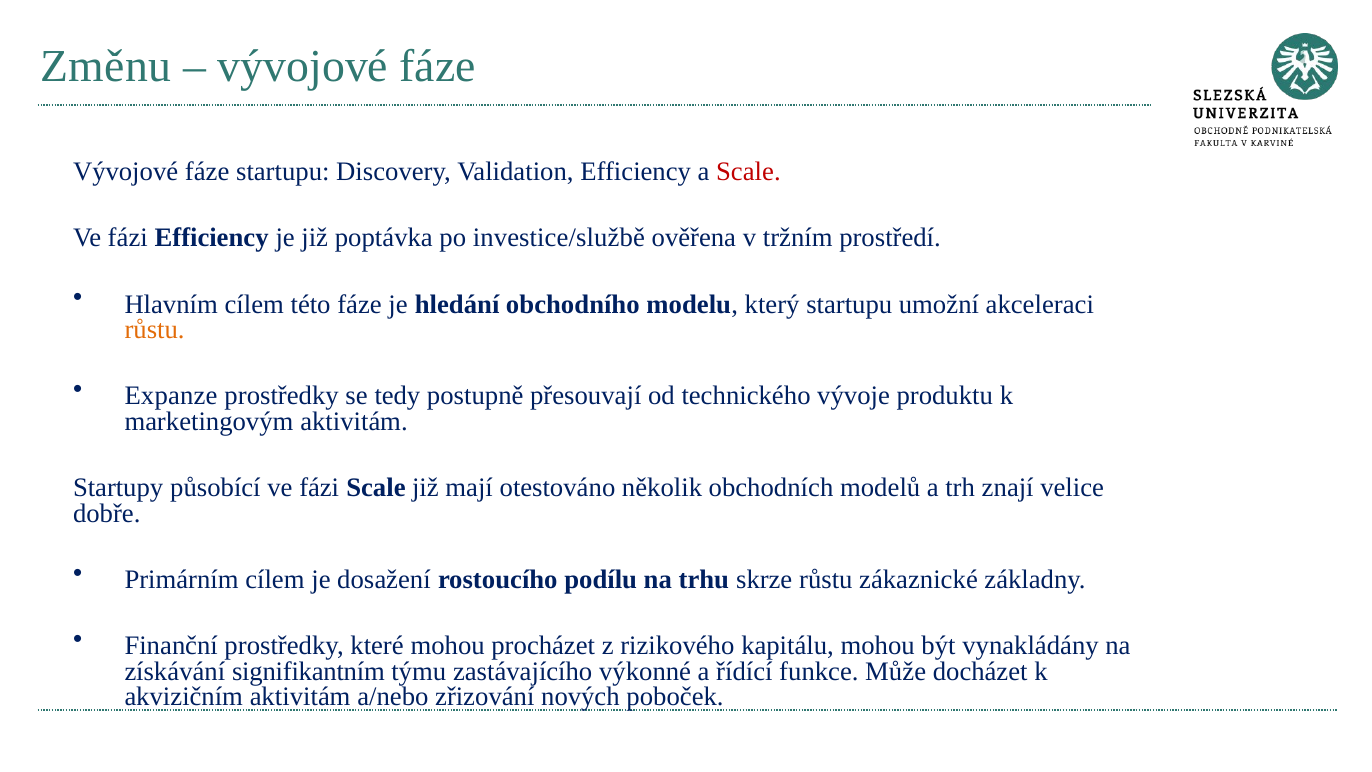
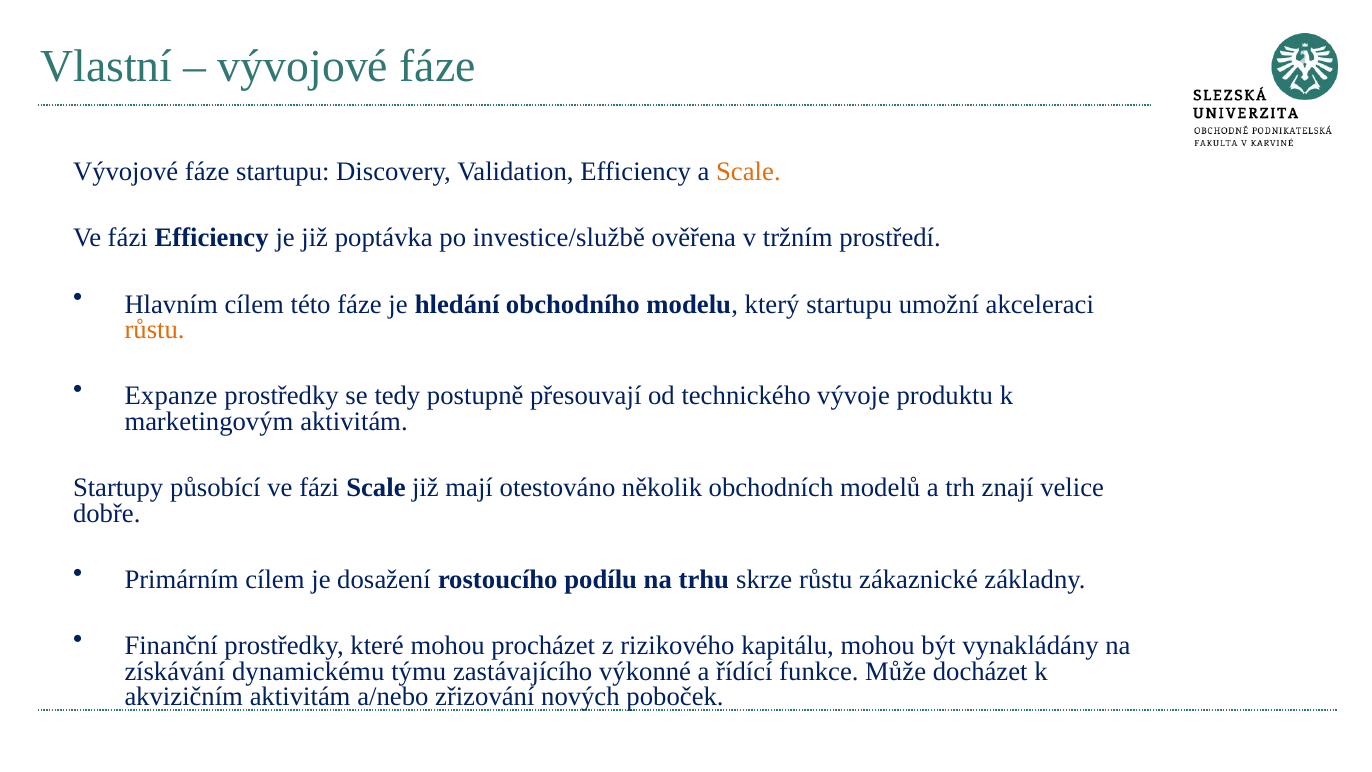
Změnu: Změnu -> Vlastní
Scale at (748, 172) colour: red -> orange
signifikantním: signifikantním -> dynamickému
